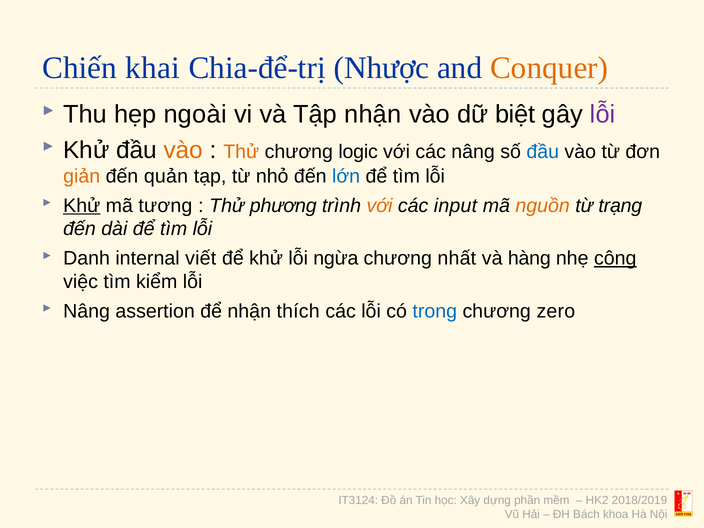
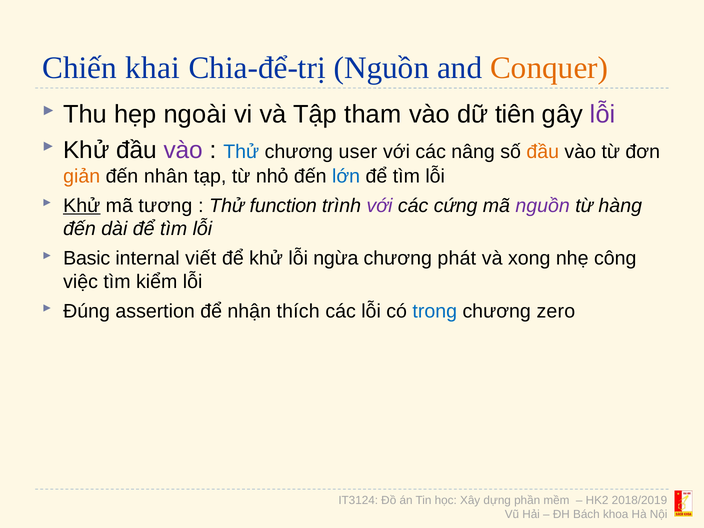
Chia-để-trị Nhược: Nhược -> Nguồn
Tập nhận: nhận -> tham
biệt: biệt -> tiên
vào at (183, 150) colour: orange -> purple
Thử at (241, 152) colour: orange -> blue
logic: logic -> user
đầu at (543, 152) colour: blue -> orange
quản: quản -> nhân
phương: phương -> function
với at (380, 206) colour: orange -> purple
input: input -> cứng
nguồn at (543, 206) colour: orange -> purple
trạng: trạng -> hàng
Danh: Danh -> Basic
nhất: nhất -> phát
hàng: hàng -> xong
công underline: present -> none
Nâng at (87, 311): Nâng -> Đúng
